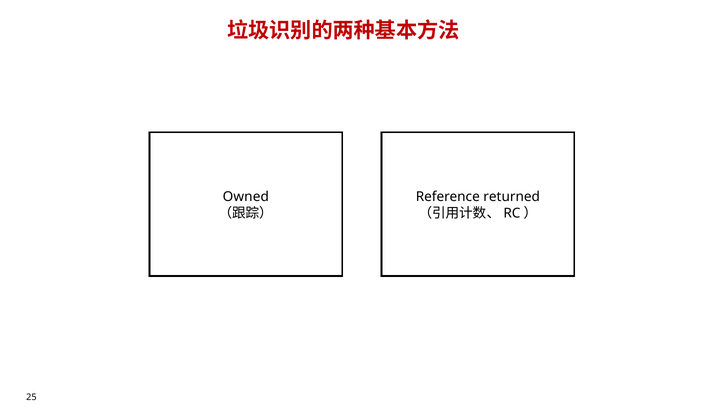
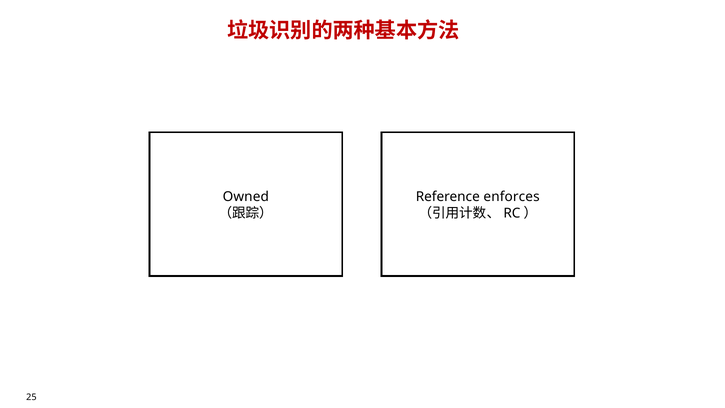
returned: returned -> enforces
